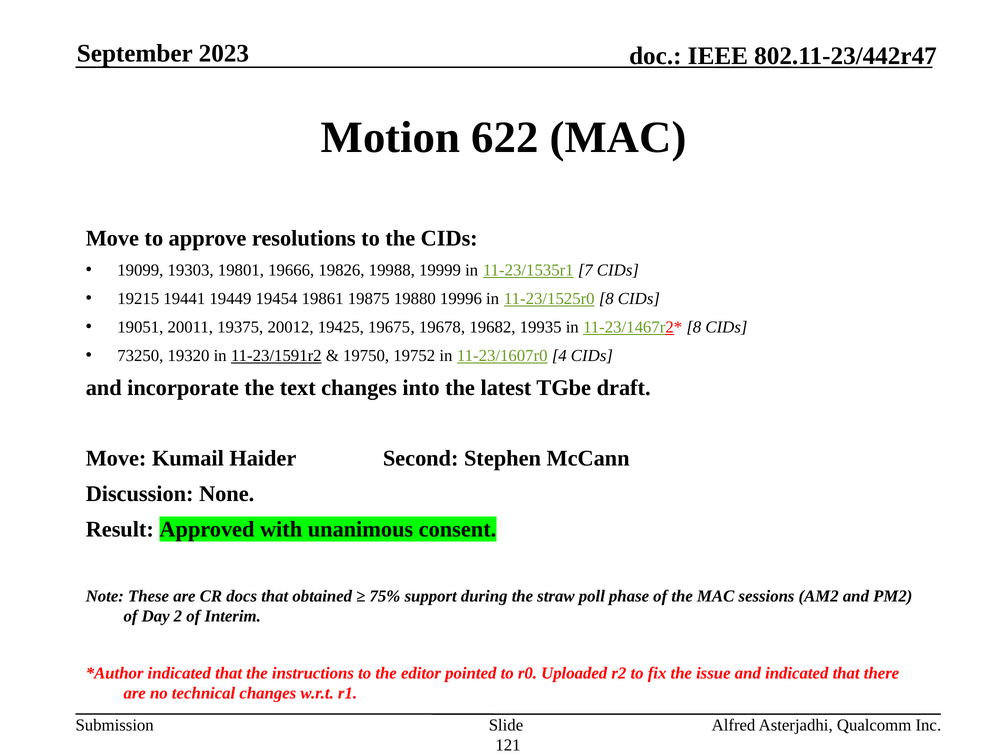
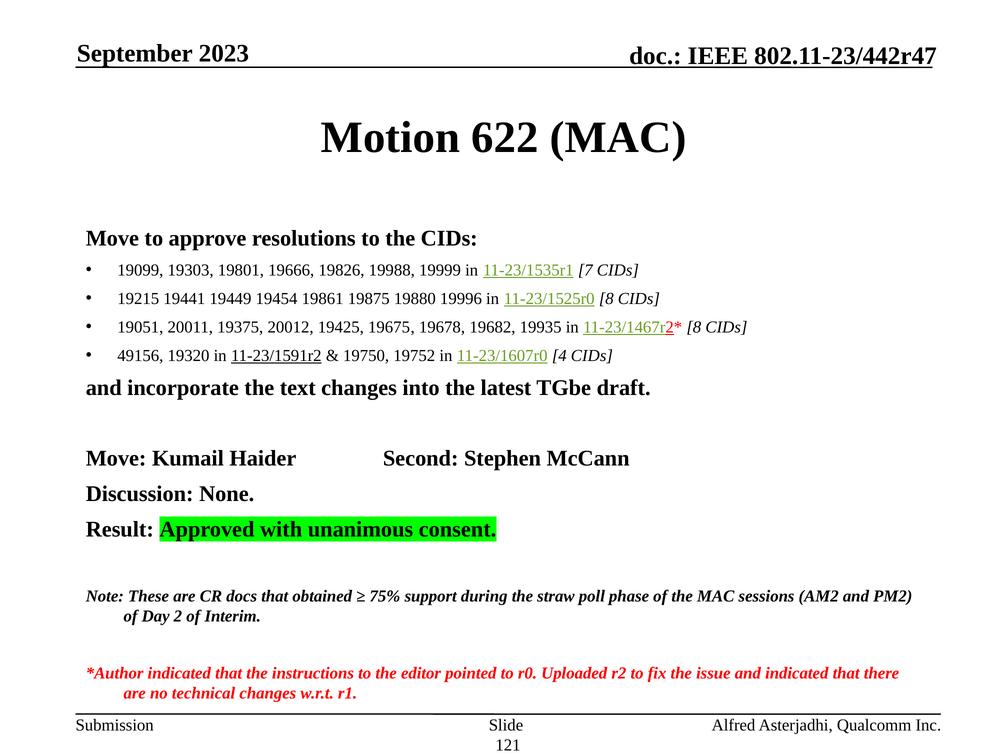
73250: 73250 -> 49156
